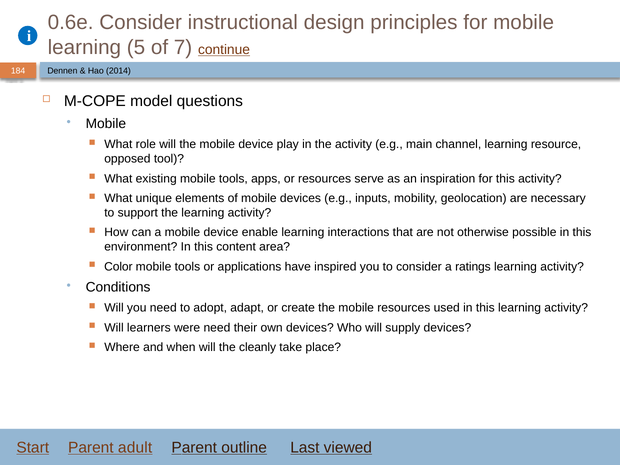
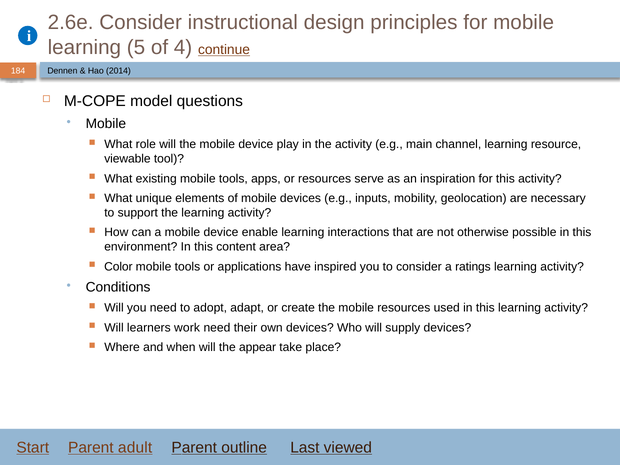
0.6e: 0.6e -> 2.6e
7: 7 -> 4
opposed: opposed -> viewable
were: were -> work
cleanly: cleanly -> appear
